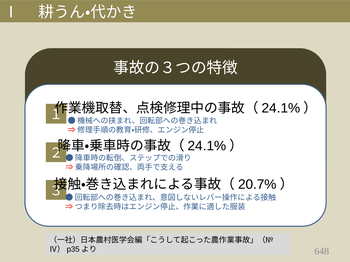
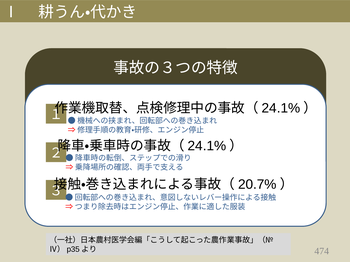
648: 648 -> 474
